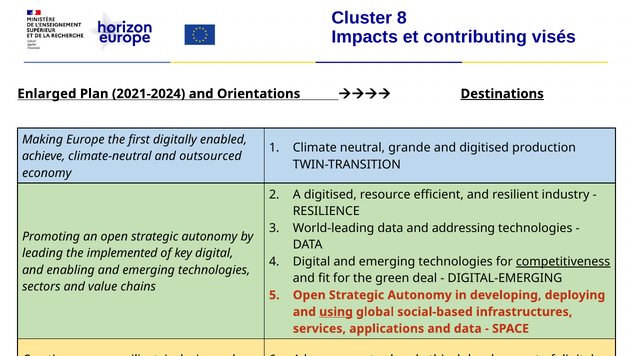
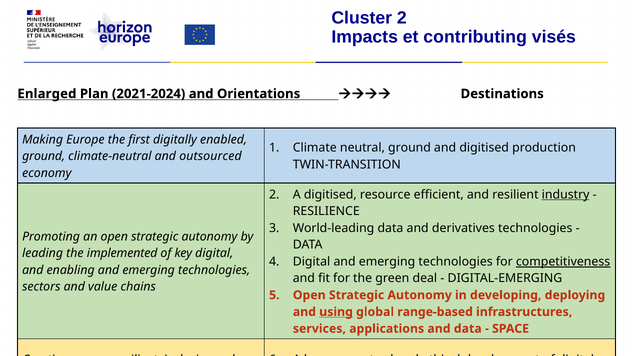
Cluster 8: 8 -> 2
Destinations underline: present -> none
neutral grande: grande -> ground
achieve at (44, 156): achieve -> ground
industry underline: none -> present
addressing: addressing -> derivatives
social-based: social-based -> range-based
